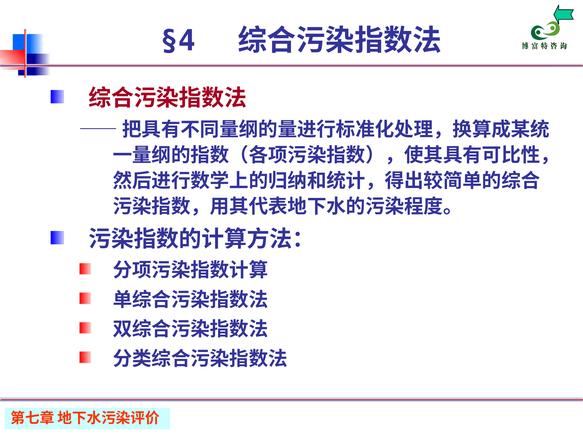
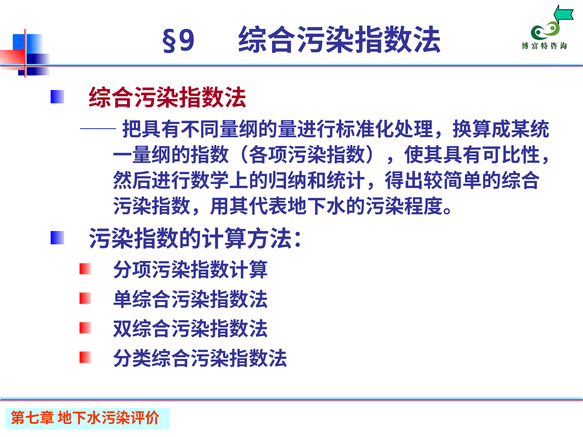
§4: §4 -> §9
